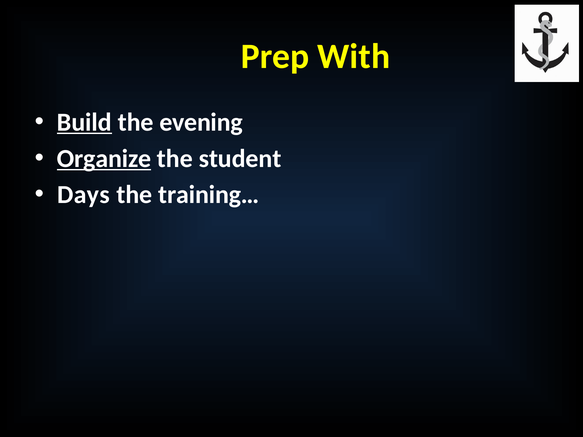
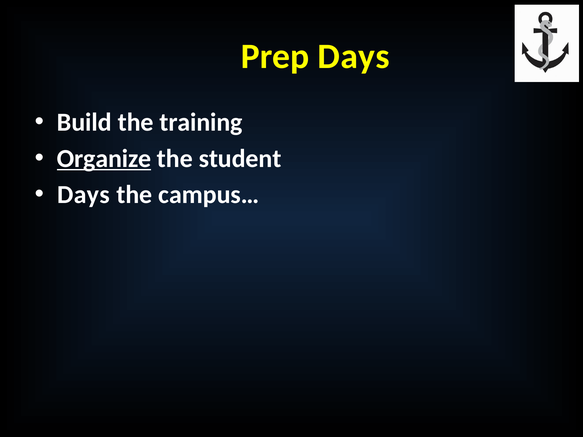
Prep With: With -> Days
Build underline: present -> none
evening: evening -> training
training…: training… -> campus…
